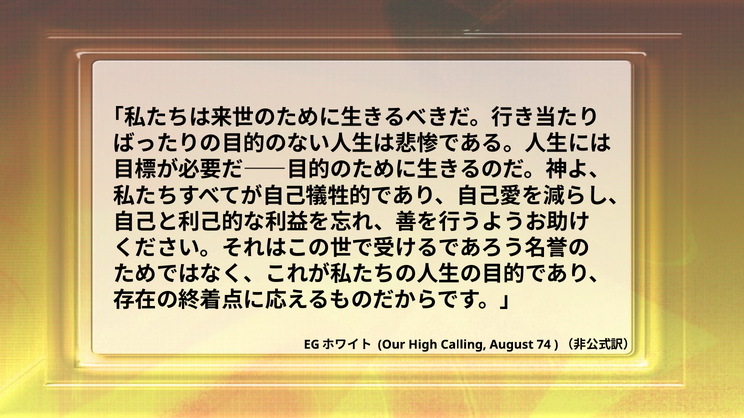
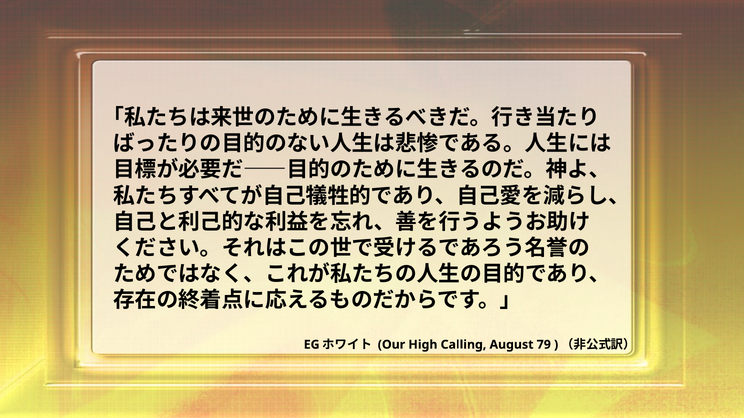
74: 74 -> 79
